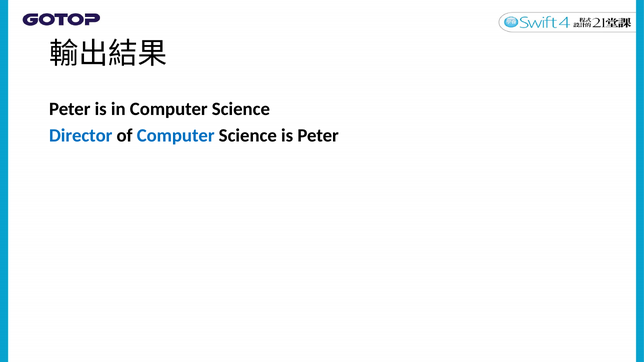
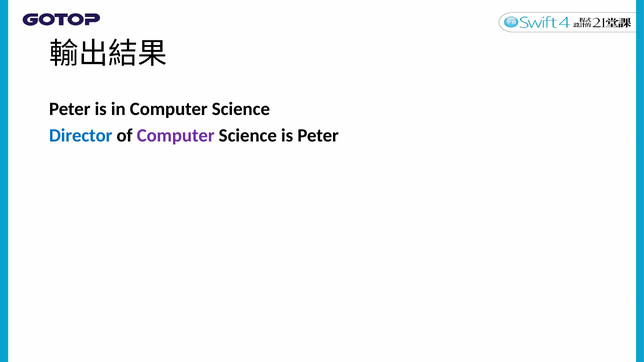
Computer at (176, 136) colour: blue -> purple
